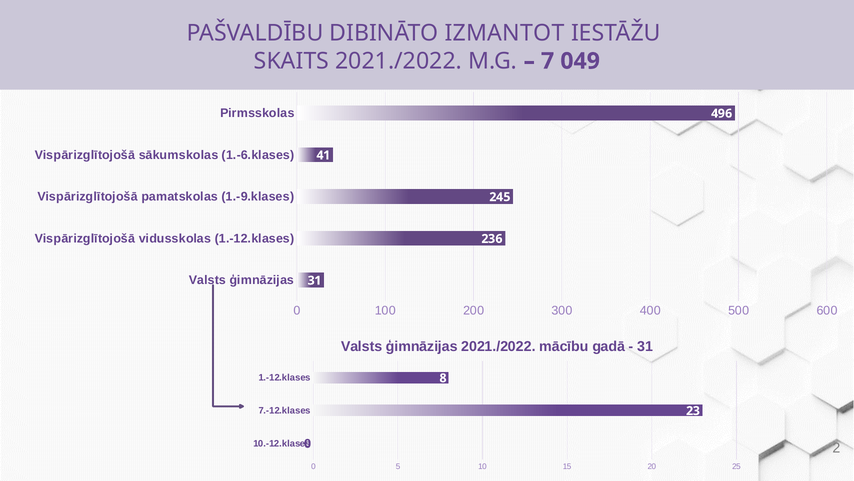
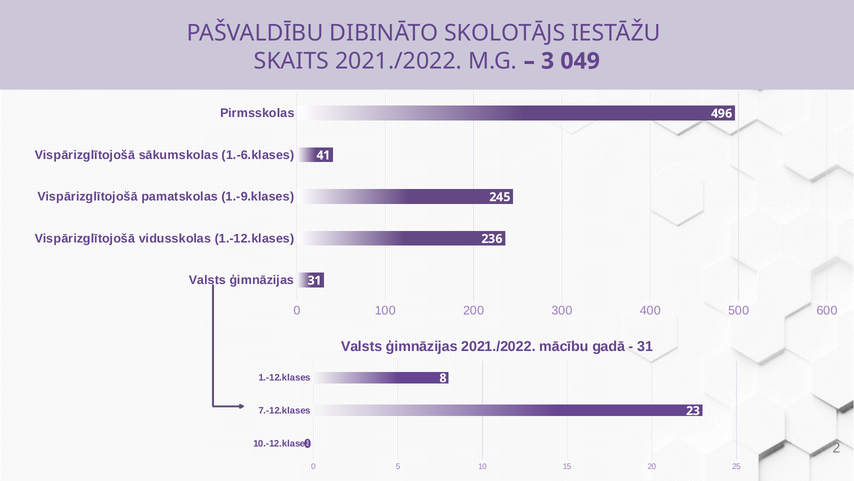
IZMANTOT: IZMANTOT -> SKOLOTĀJS
7: 7 -> 3
